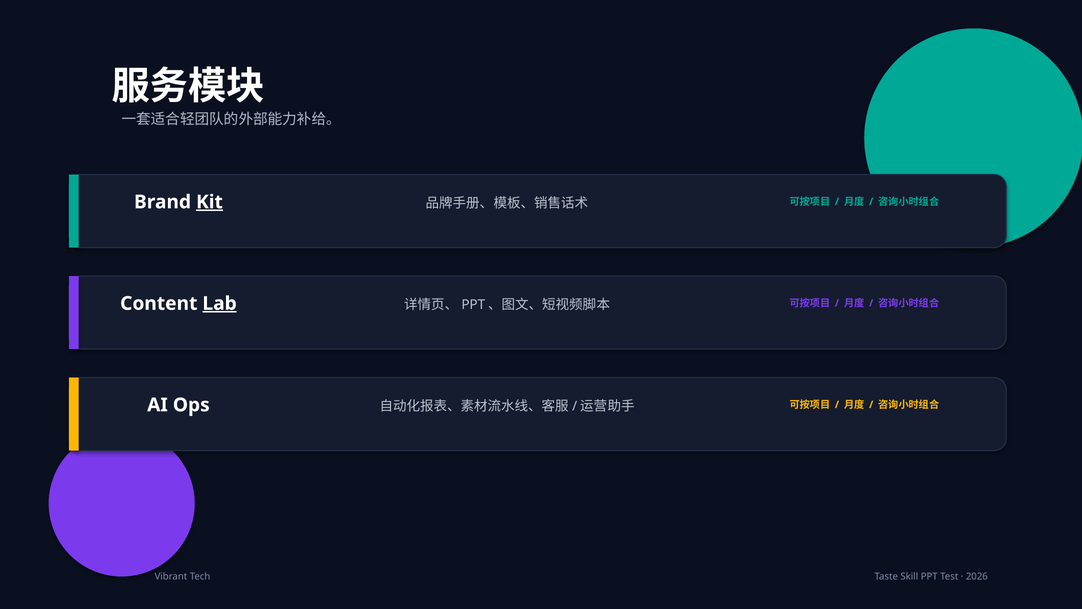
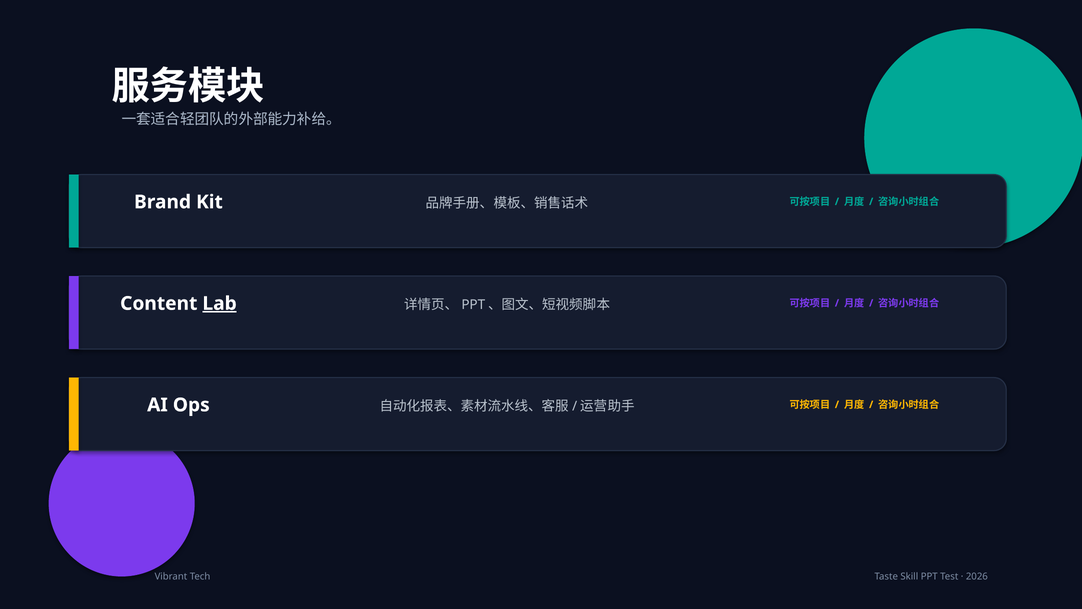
Kit underline: present -> none
